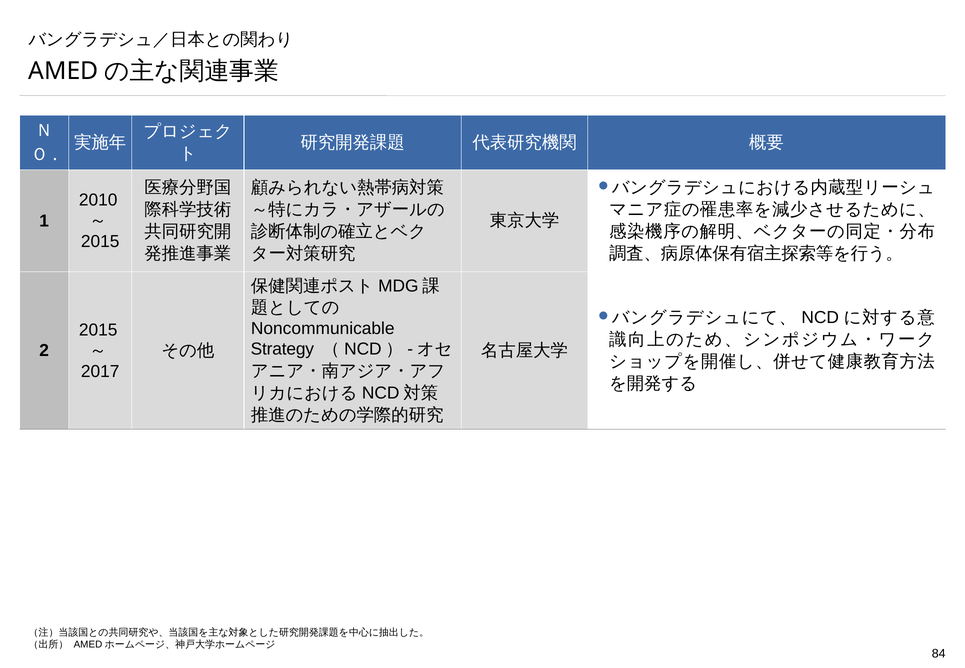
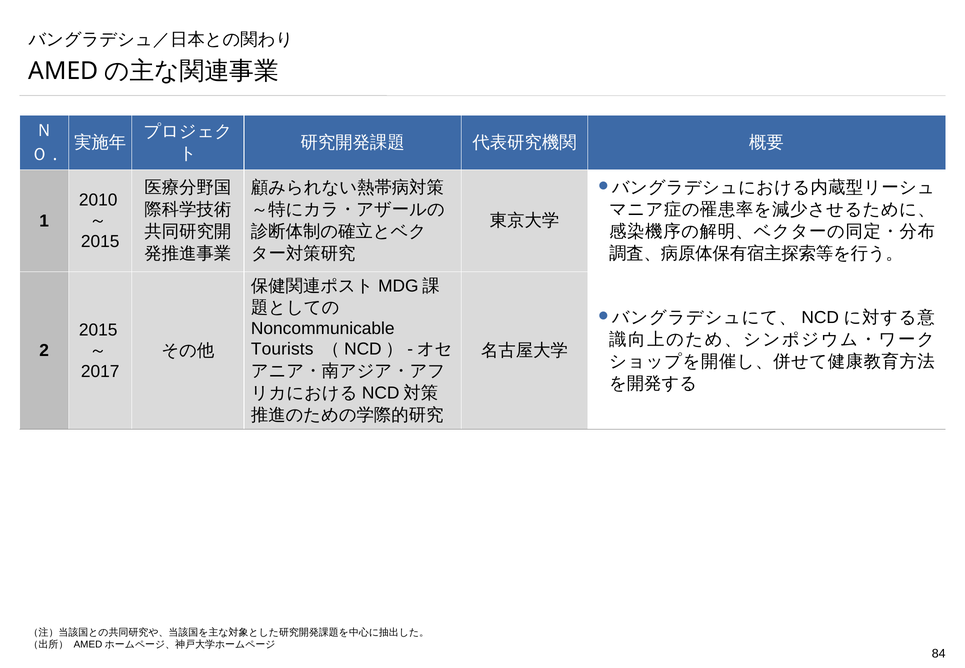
Strategy: Strategy -> Tourists
